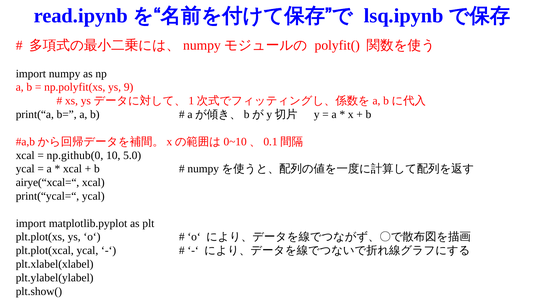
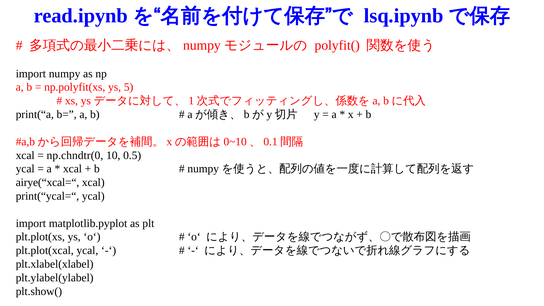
9: 9 -> 5
np.github(0: np.github(0 -> np.chndtr(0
5.0: 5.0 -> 0.5
